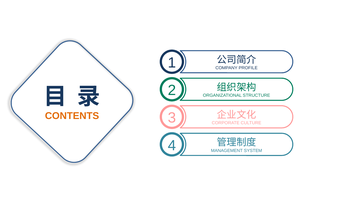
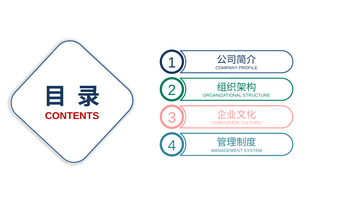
CONTENTS colour: orange -> red
